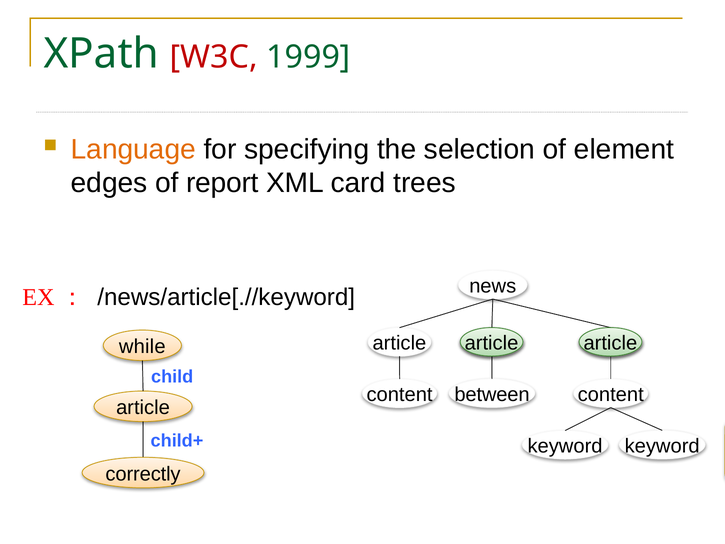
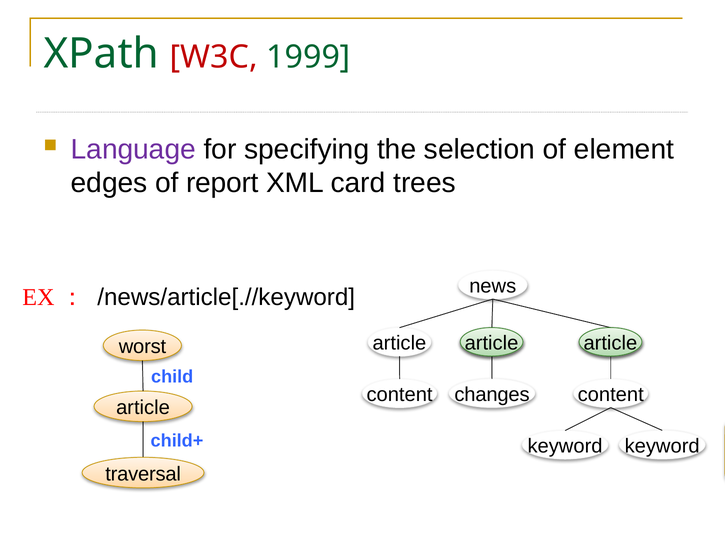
Language colour: orange -> purple
while: while -> worst
between: between -> changes
correctly: correctly -> traversal
